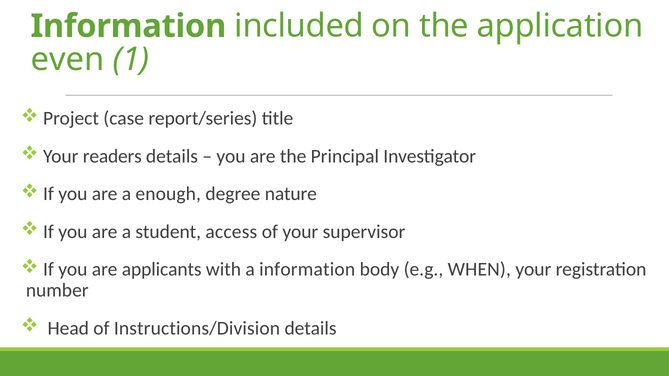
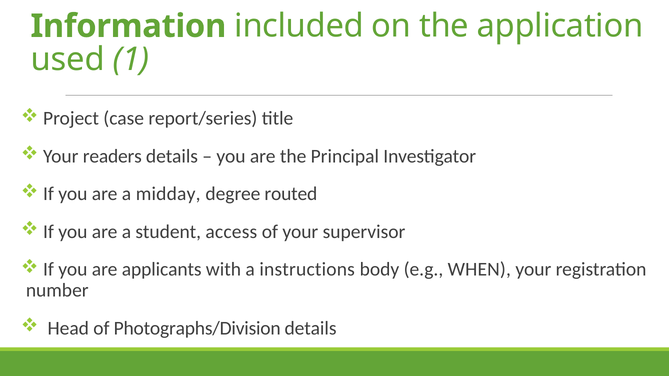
even: even -> used
enough: enough -> midday
nature: nature -> routed
a information: information -> instructions
Instructions/Division: Instructions/Division -> Photographs/Division
